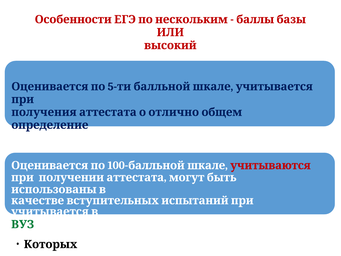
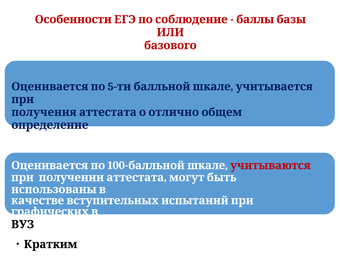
нескольким: нескольким -> соблюдение
высокий: высокий -> базового
учитывается at (50, 211): учитывается -> графических
ВУЗ colour: green -> black
Которых: Которых -> Кратким
